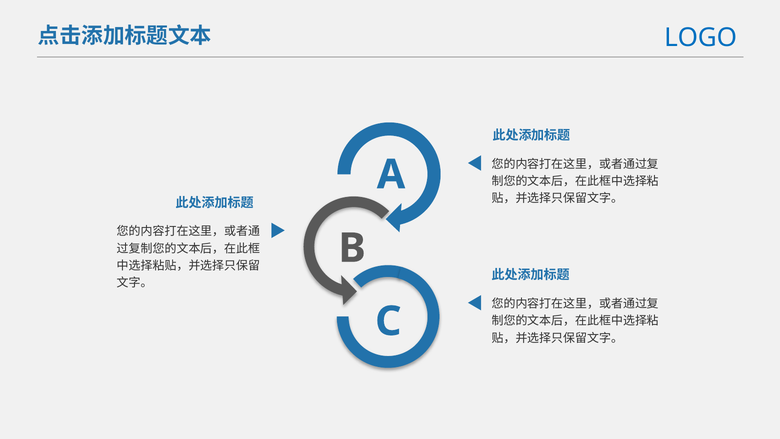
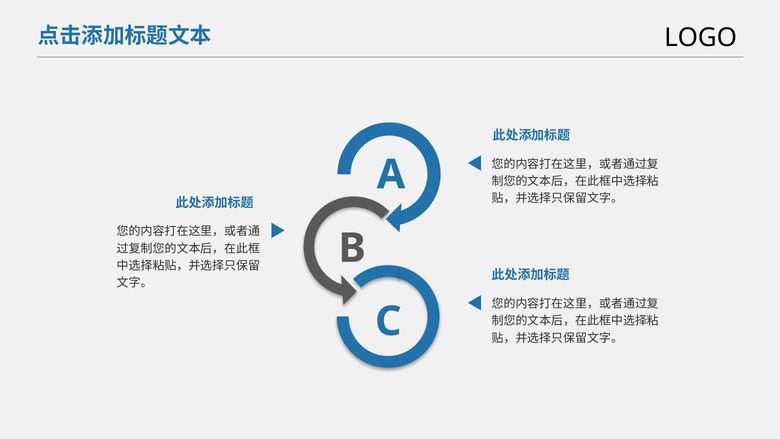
LOGO colour: blue -> black
